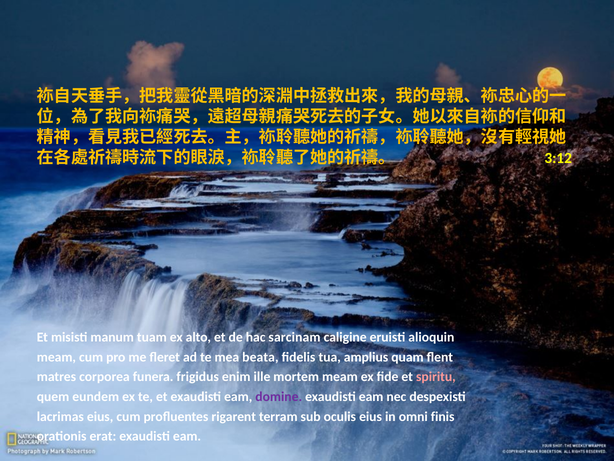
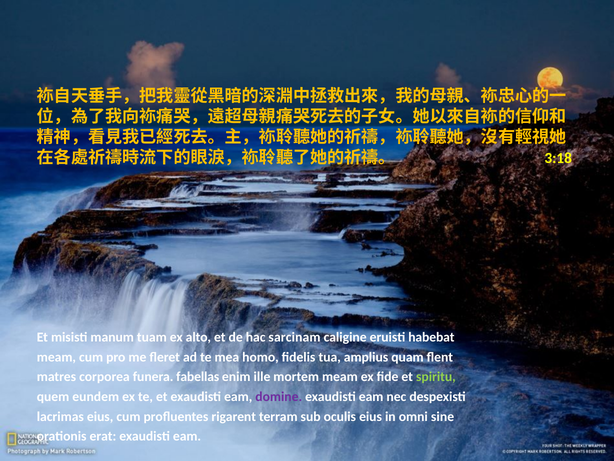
3:12: 3:12 -> 3:18
alioquin: alioquin -> habebat
beata: beata -> homo
frigidus: frigidus -> fabellas
spiritu colour: pink -> light green
finis: finis -> sine
